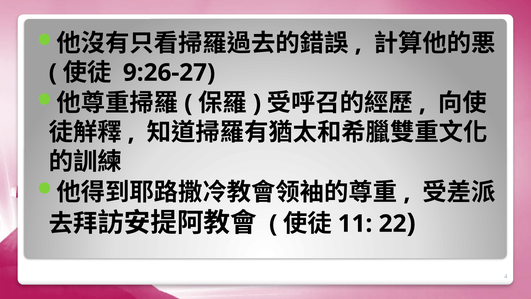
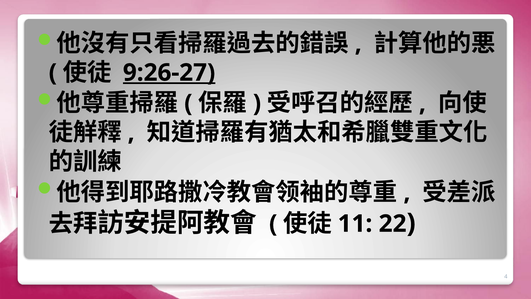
9:26-27 underline: none -> present
